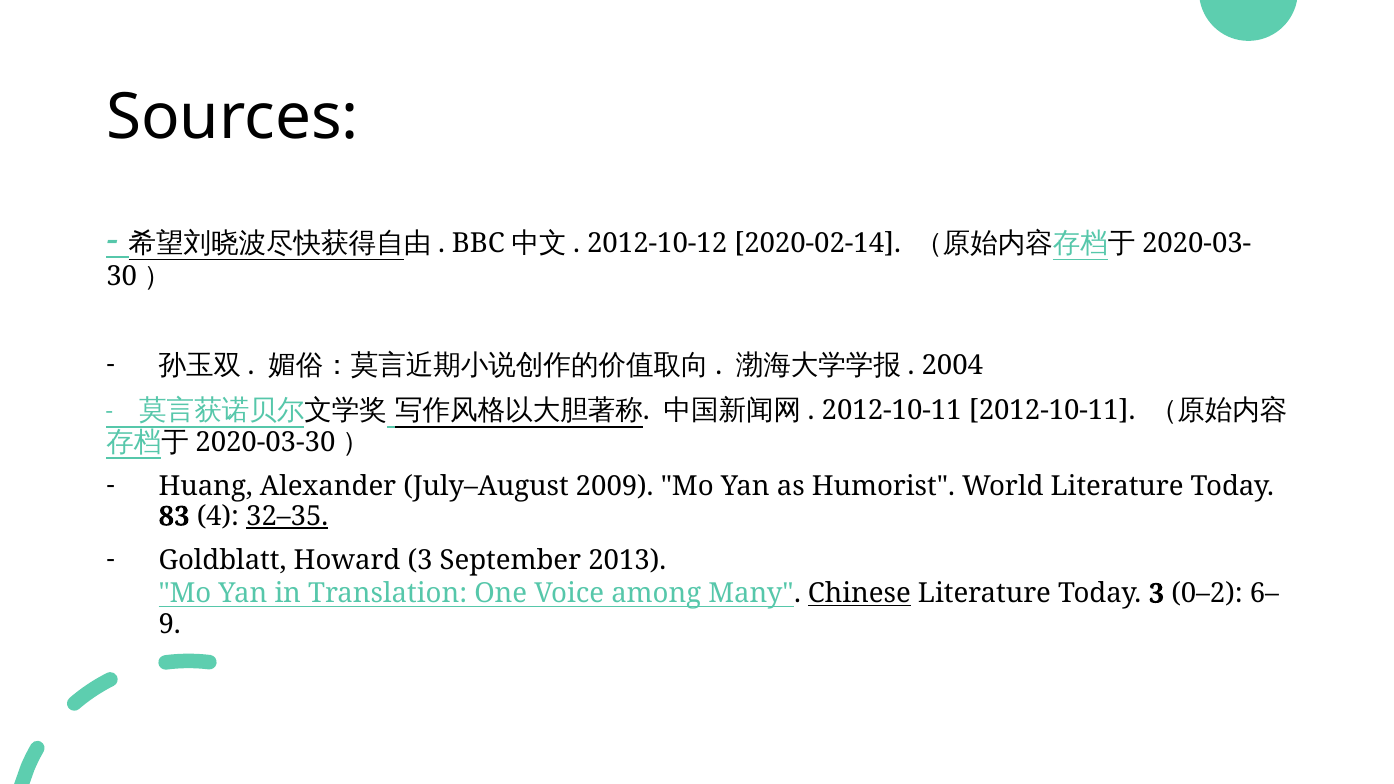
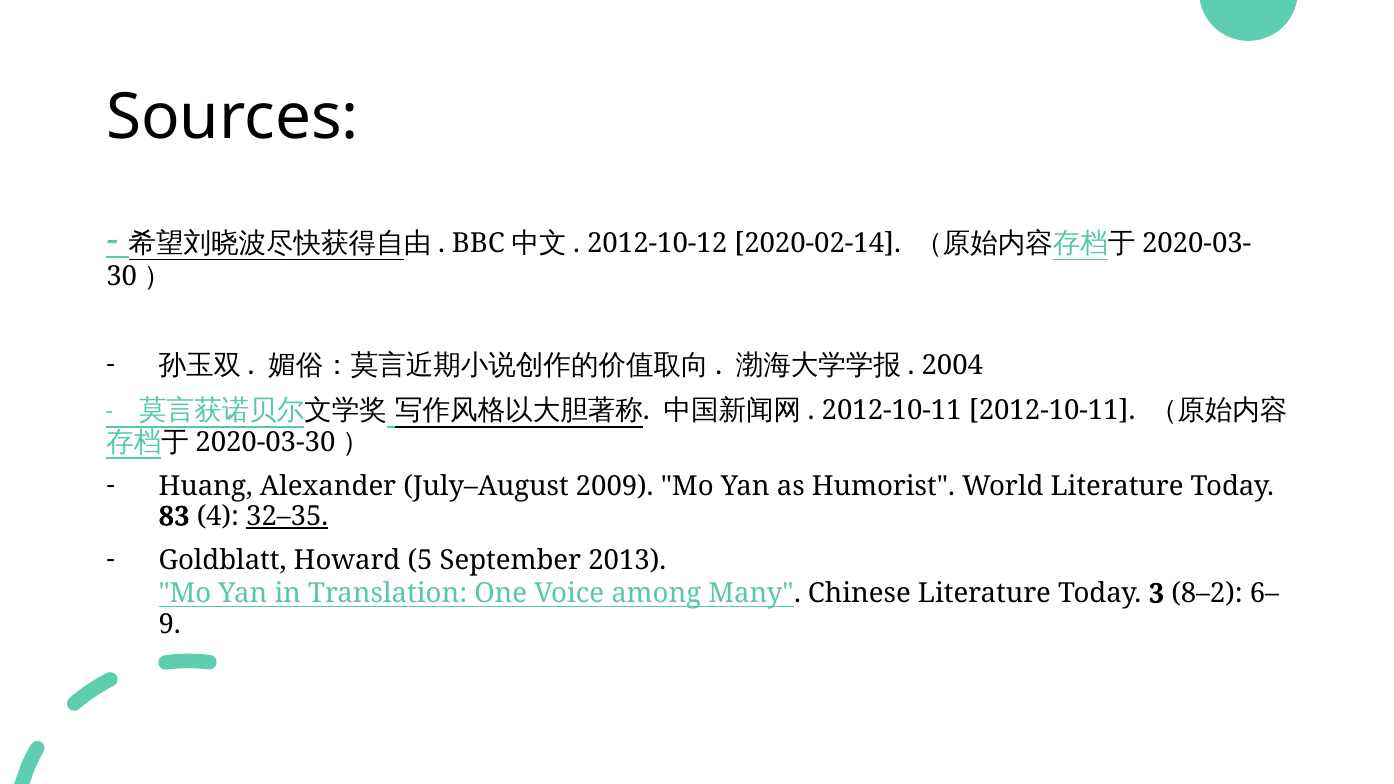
Howard 3: 3 -> 5
Chinese underline: present -> none
0–2: 0–2 -> 8–2
